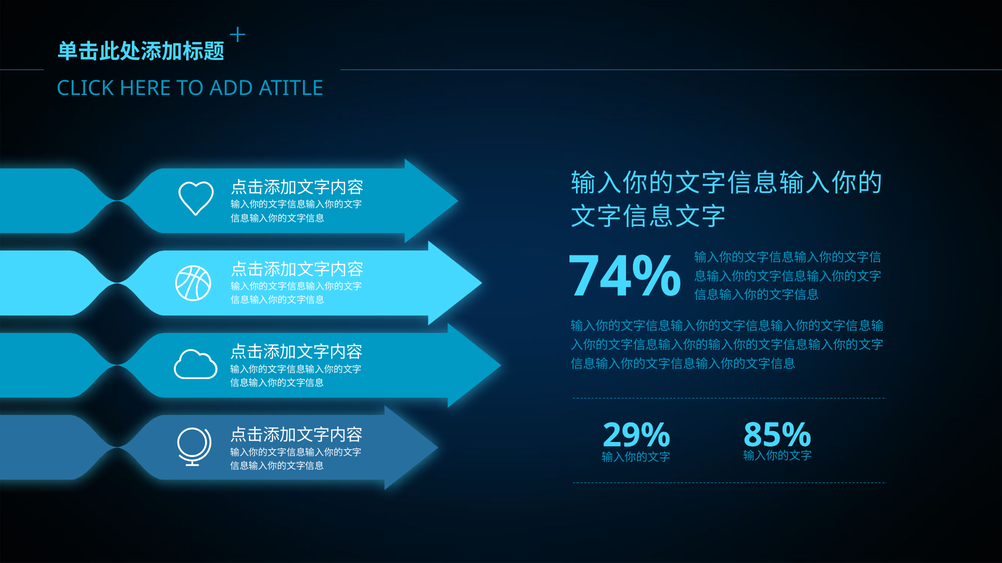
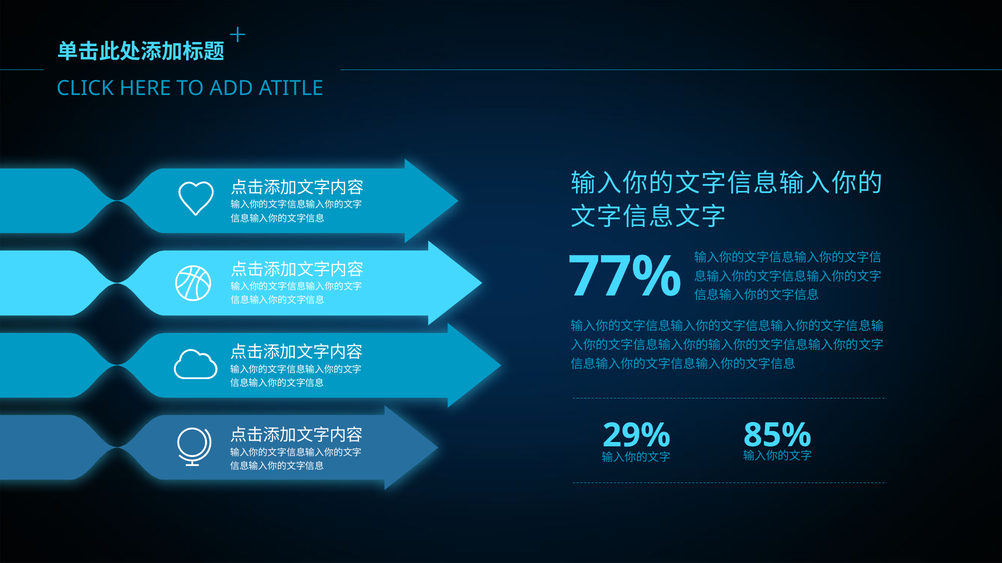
74%: 74% -> 77%
